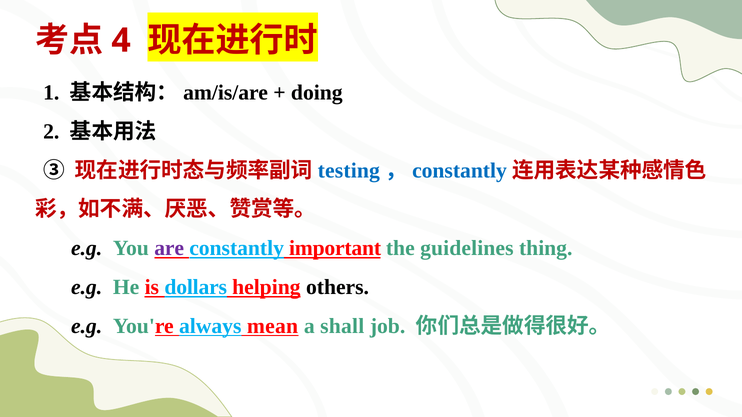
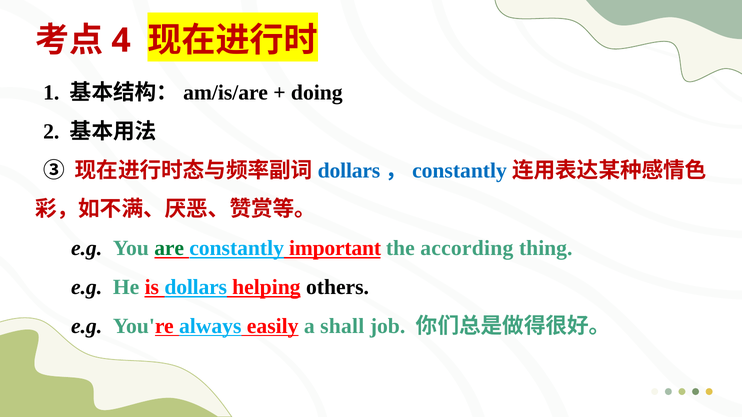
testing at (349, 171): testing -> dollars
are colour: purple -> green
guidelines: guidelines -> according
mean: mean -> easily
